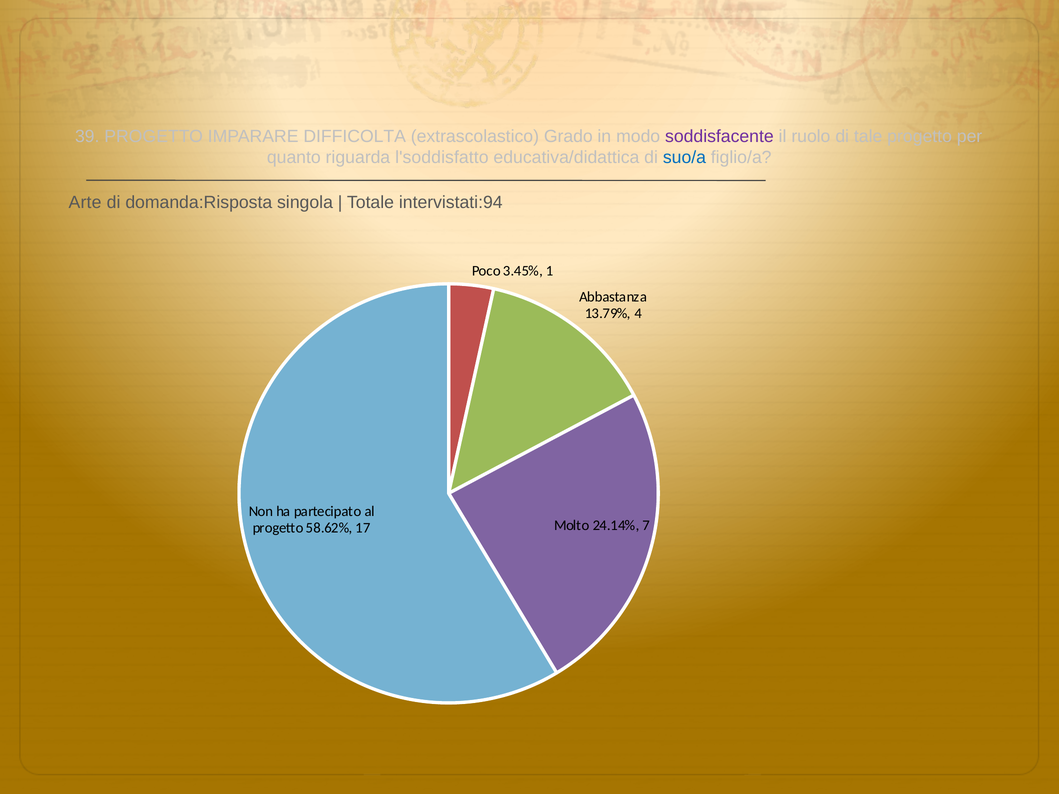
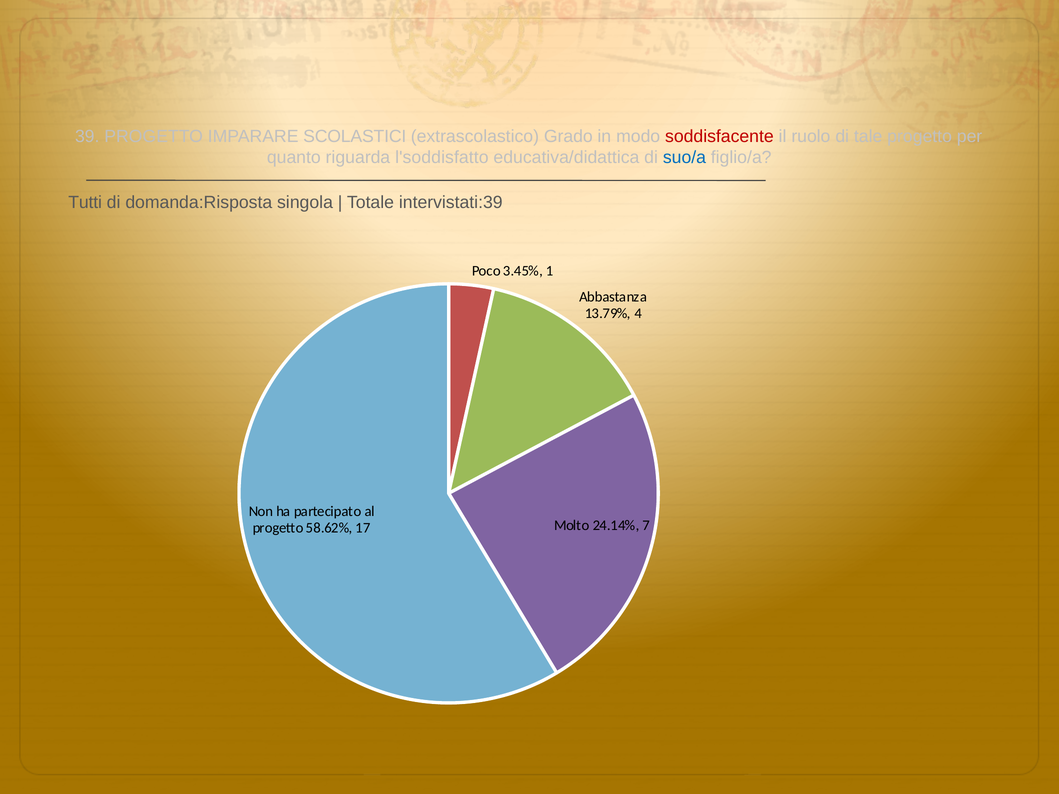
DIFFICOLTA: DIFFICOLTA -> SCOLASTICI
soddisfacente colour: purple -> red
Arte: Arte -> Tutti
intervistati:94: intervistati:94 -> intervistati:39
